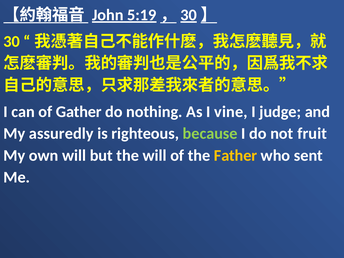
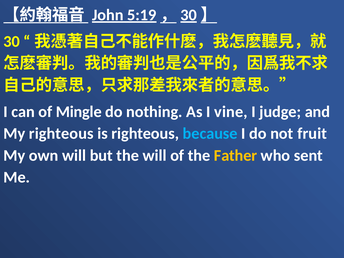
Gather: Gather -> Mingle
My assuredly: assuredly -> righteous
because colour: light green -> light blue
